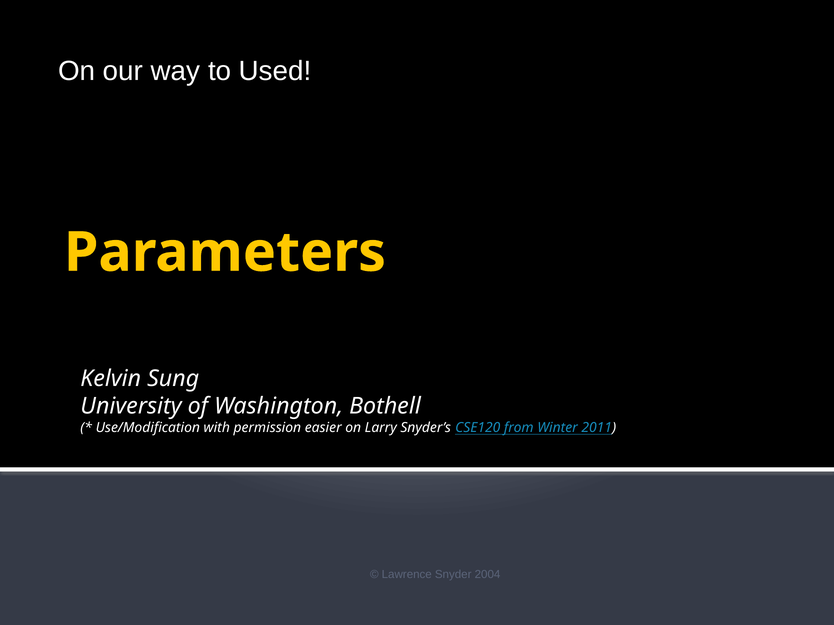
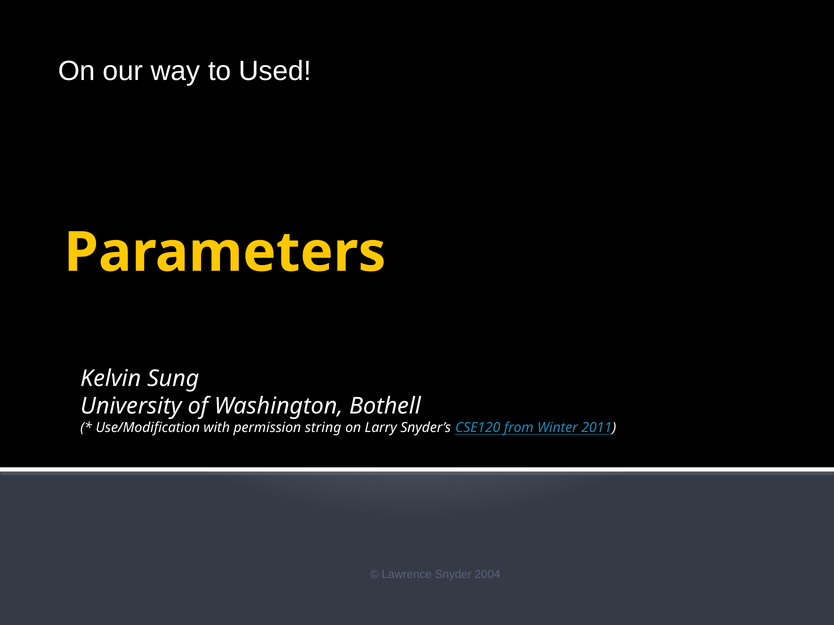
easier: easier -> string
